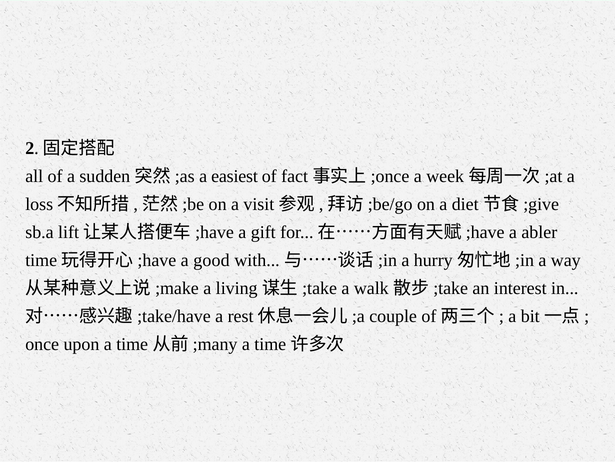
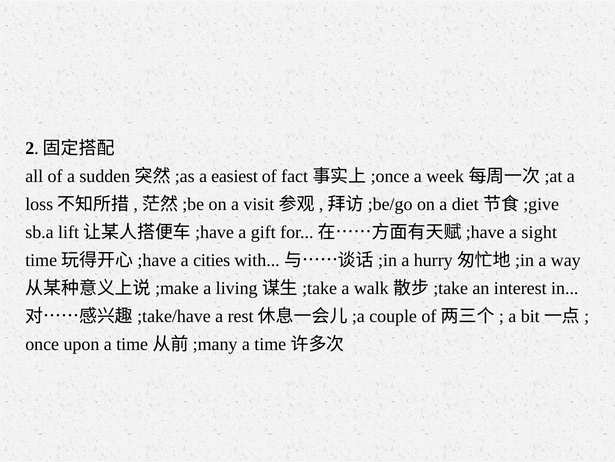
abler: abler -> sight
good: good -> cities
